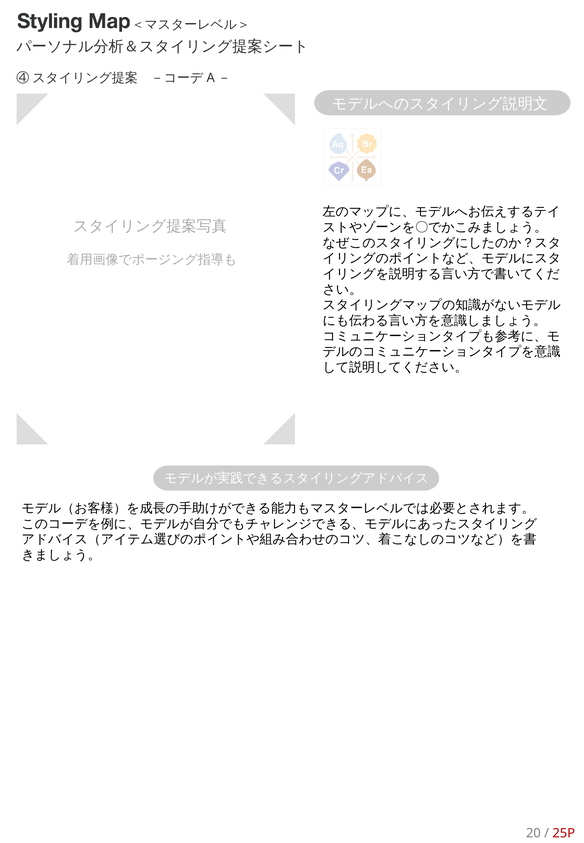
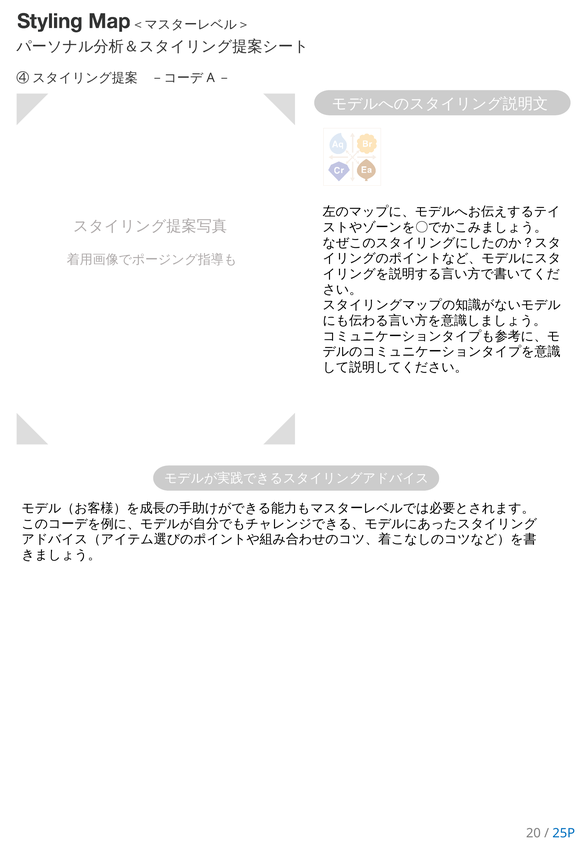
25P colour: red -> blue
